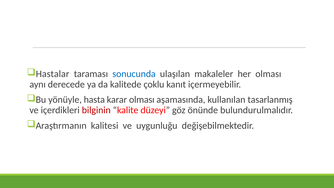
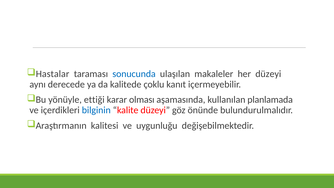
her olması: olması -> düzeyi
hasta: hasta -> ettiği
tasarlanmış: tasarlanmış -> planlamada
bilginin colour: red -> blue
